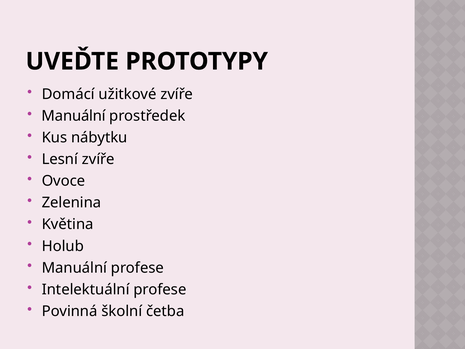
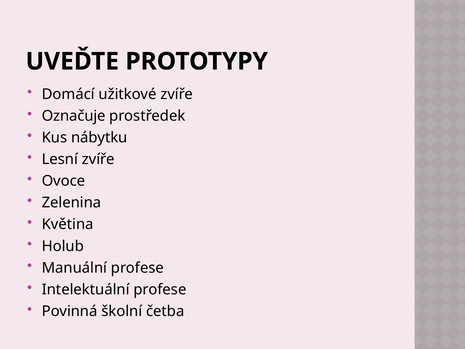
Manuální at (74, 116): Manuální -> Označuje
